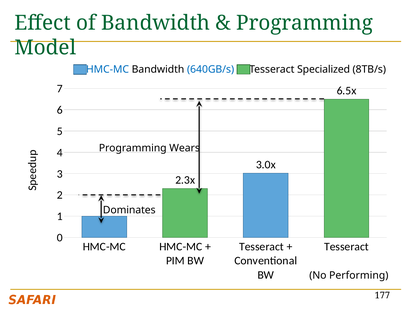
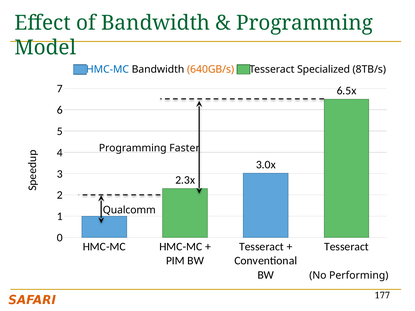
640GB/s colour: blue -> orange
Wears: Wears -> Faster
Dominates: Dominates -> Qualcomm
